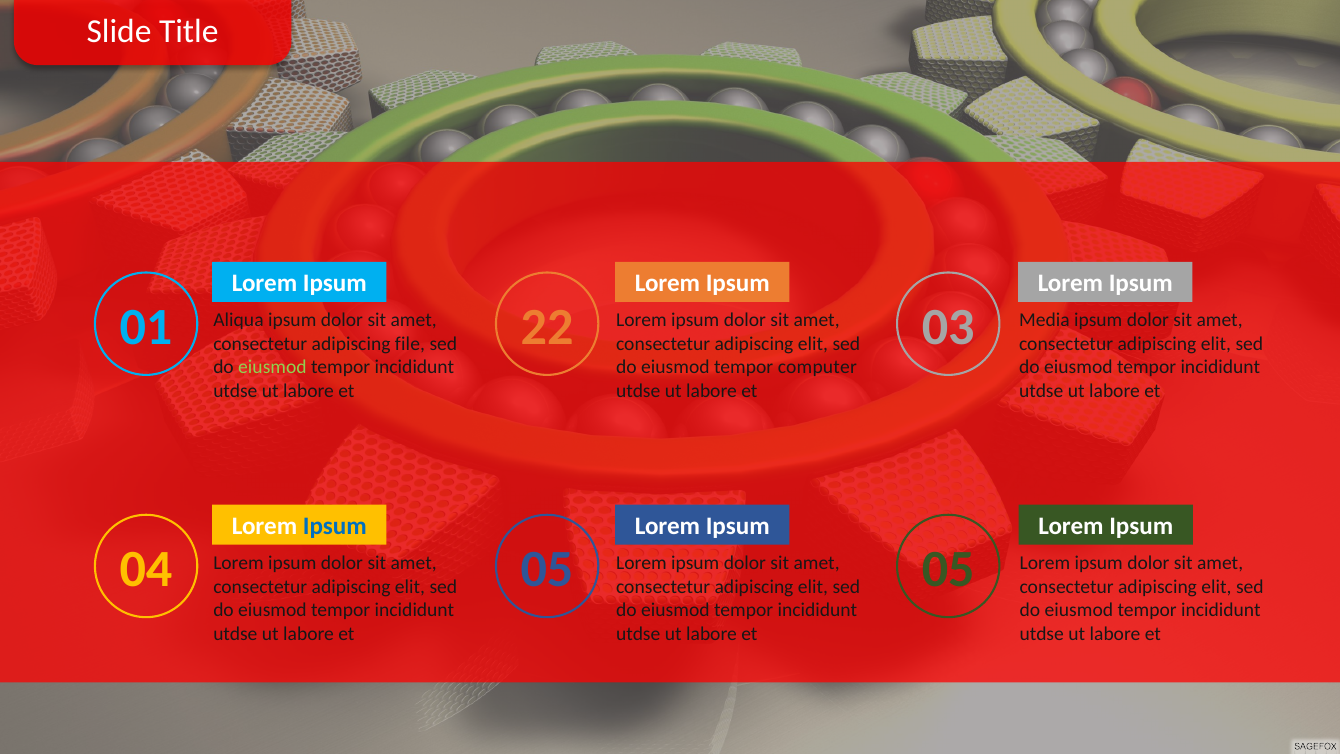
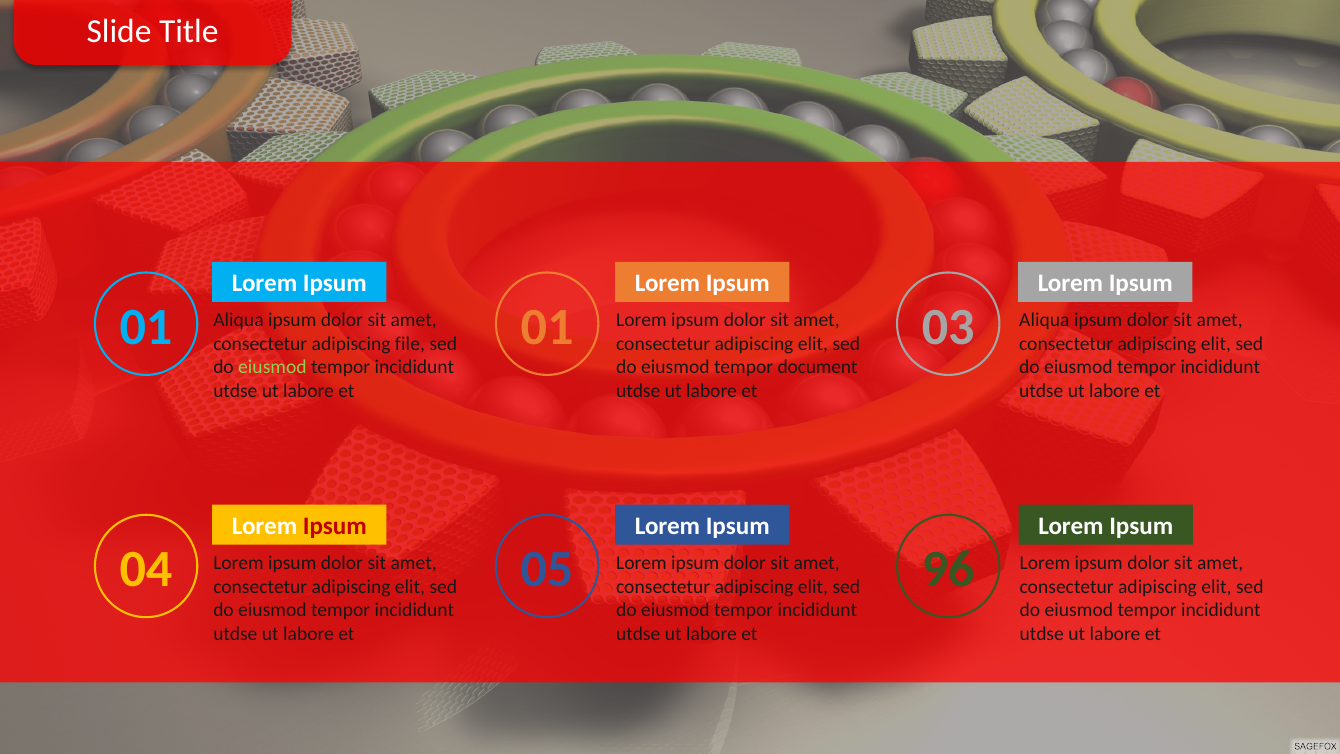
01 22: 22 -> 01
Media at (1044, 320): Media -> Aliqua
computer: computer -> document
Ipsum at (335, 526) colour: blue -> red
05 05: 05 -> 96
